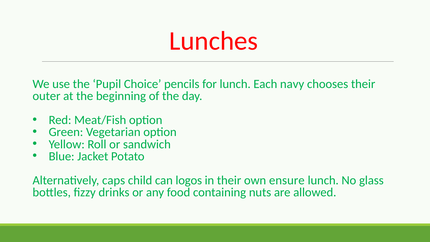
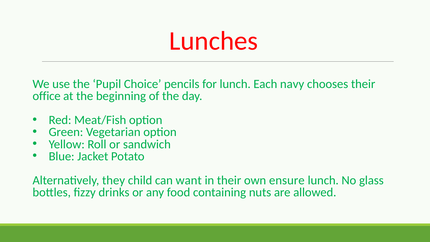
outer: outer -> office
caps: caps -> they
logos: logos -> want
